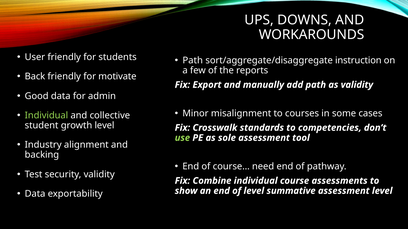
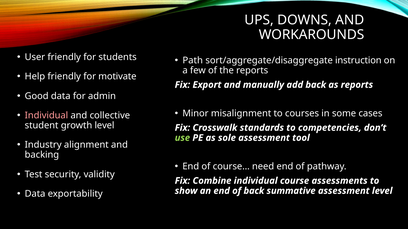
Back: Back -> Help
add path: path -> back
as validity: validity -> reports
Individual at (46, 116) colour: light green -> pink
of level: level -> back
